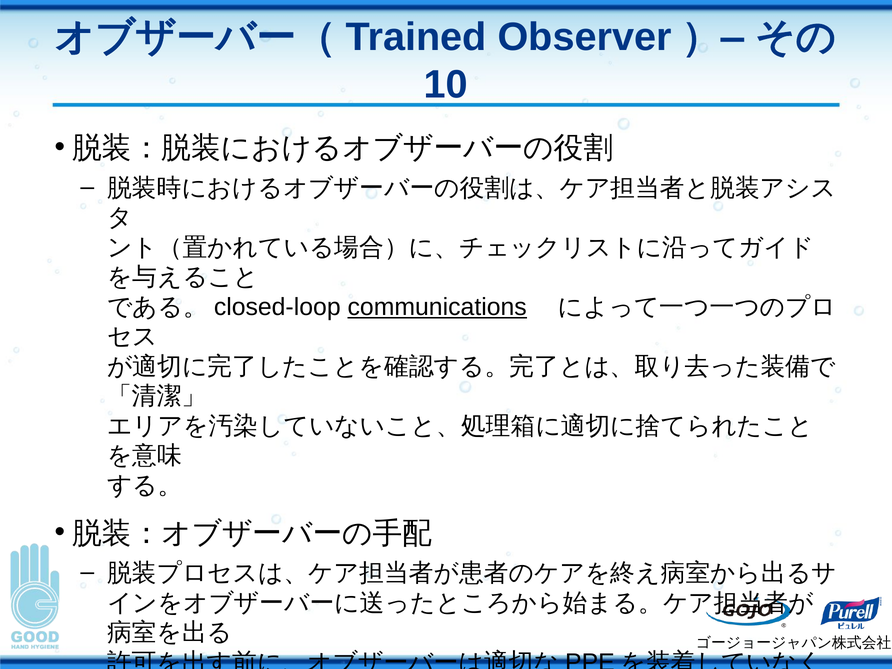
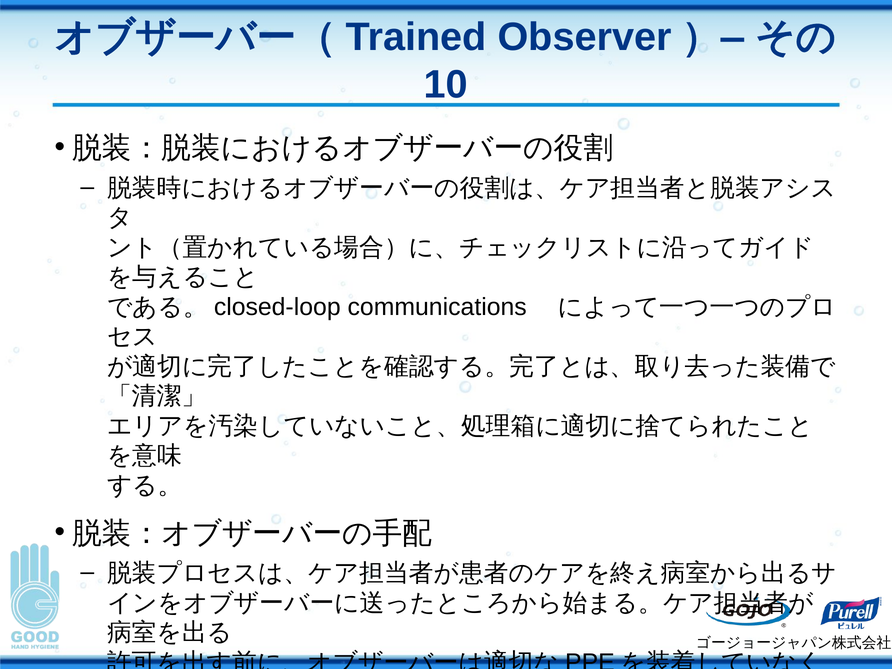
communications underline: present -> none
